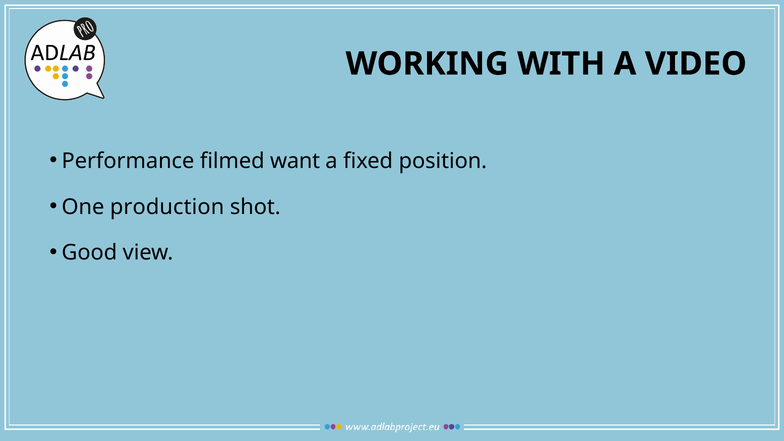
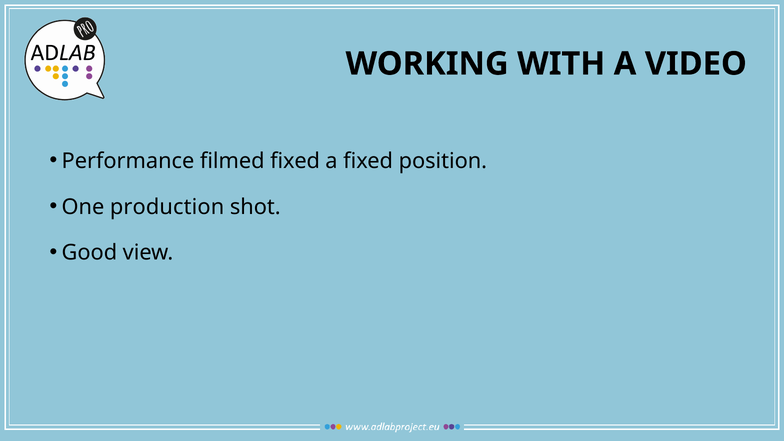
filmed want: want -> fixed
